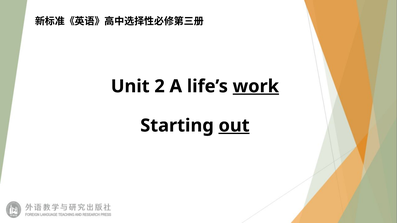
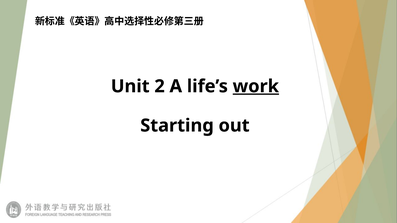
out underline: present -> none
